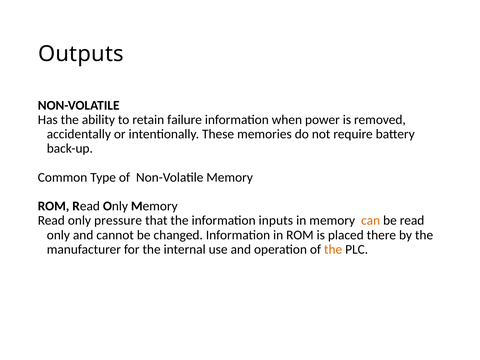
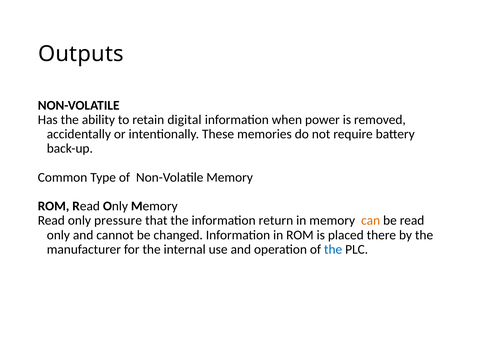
failure: failure -> digital
inputs: inputs -> return
the at (333, 249) colour: orange -> blue
